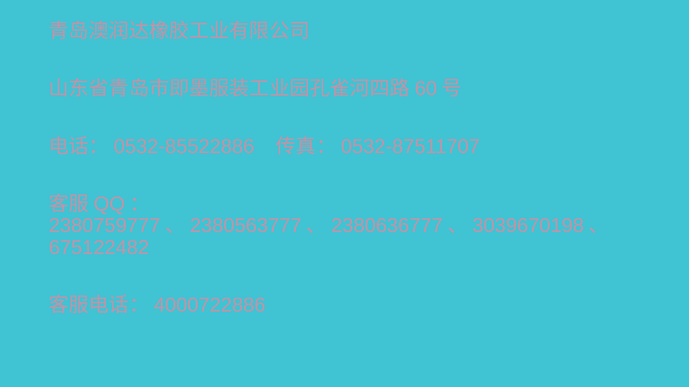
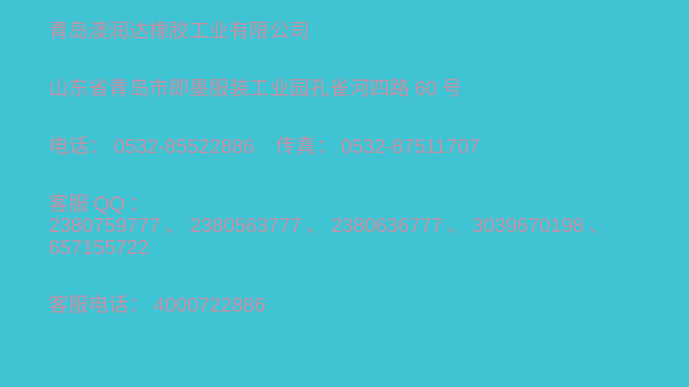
675122482: 675122482 -> 657155722
